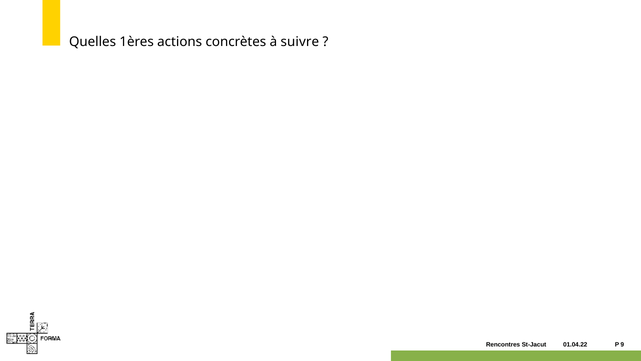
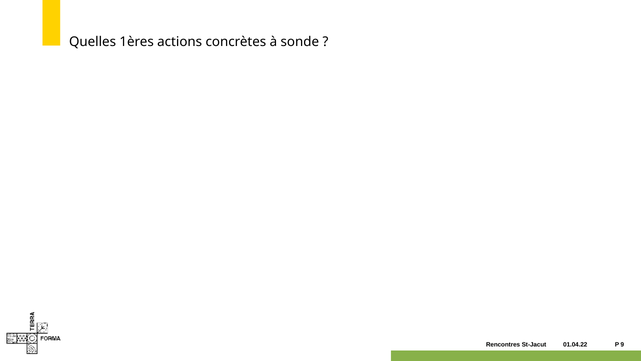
suivre: suivre -> sonde
